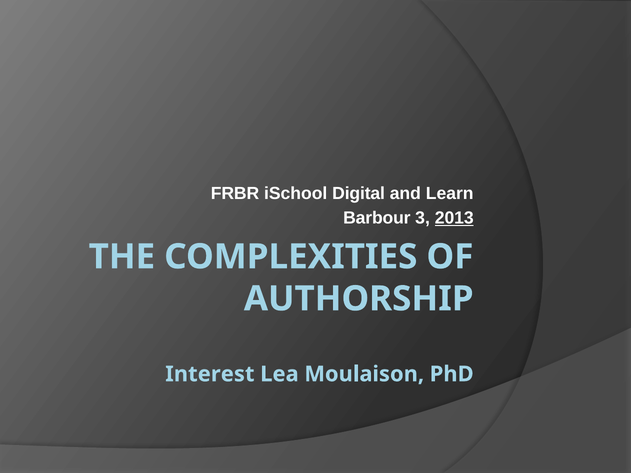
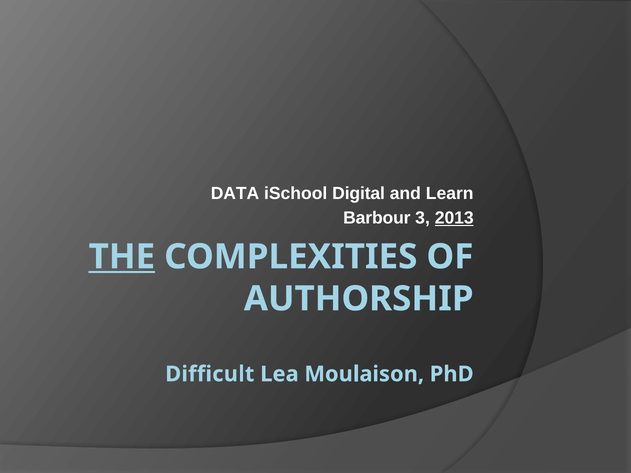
FRBR: FRBR -> DATA
THE underline: none -> present
Interest: Interest -> Difficult
